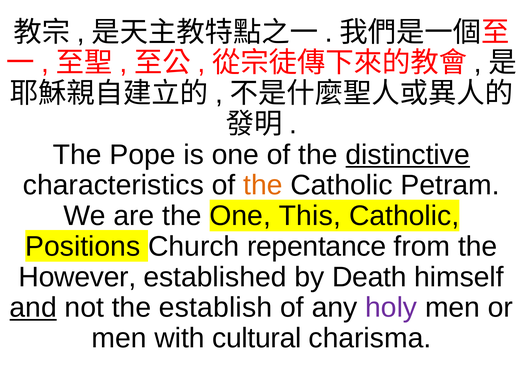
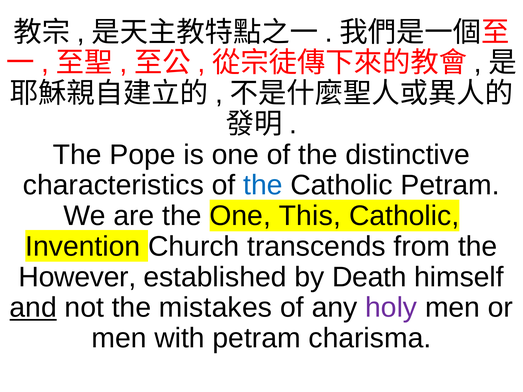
distinctive underline: present -> none
the at (263, 185) colour: orange -> blue
Positions: Positions -> Invention
repentance: repentance -> transcends
establish: establish -> mistakes
with cultural: cultural -> petram
